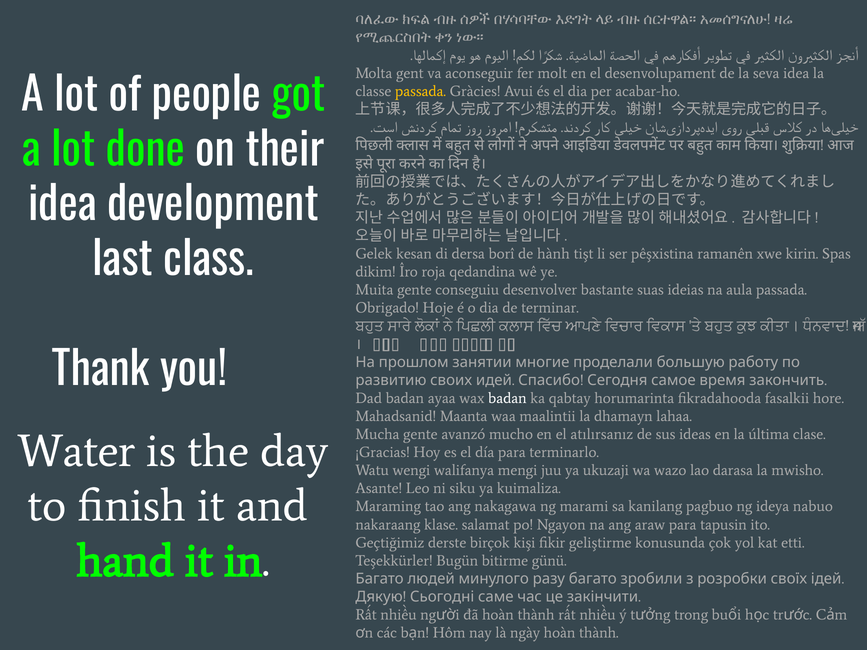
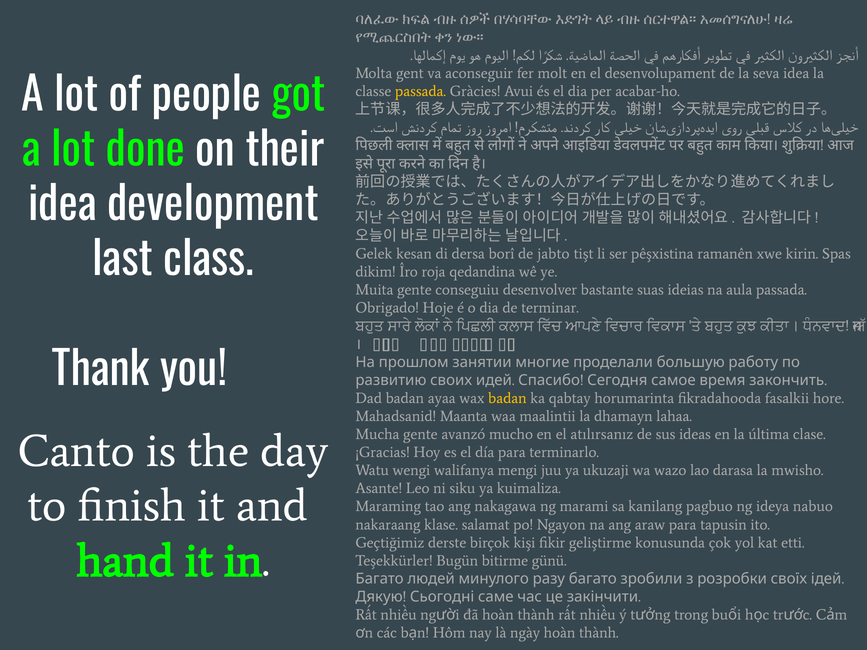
hành: hành -> jabto
badan at (507, 398) colour: white -> yellow
Water: Water -> Canto
